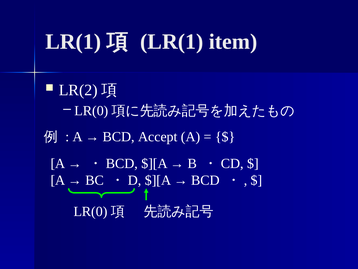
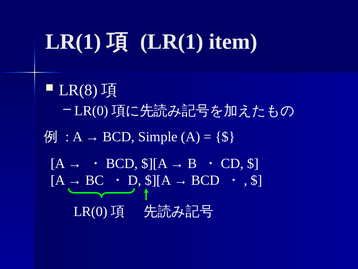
LR(2: LR(2 -> LR(8
Accept: Accept -> Simple
